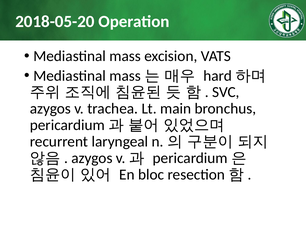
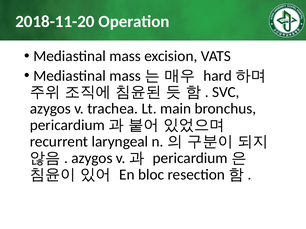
2018-05-20: 2018-05-20 -> 2018-11-20
